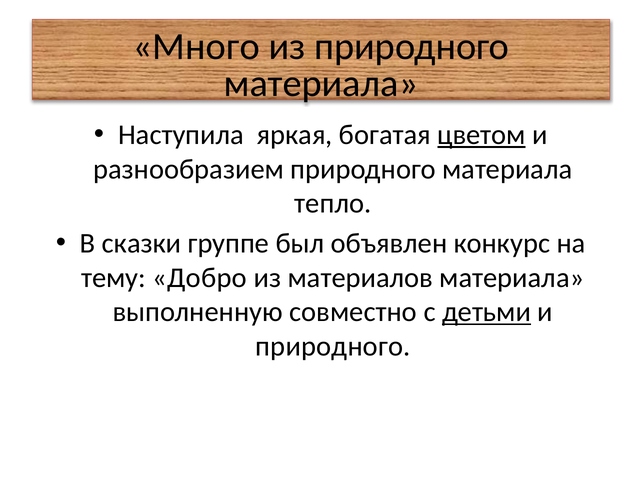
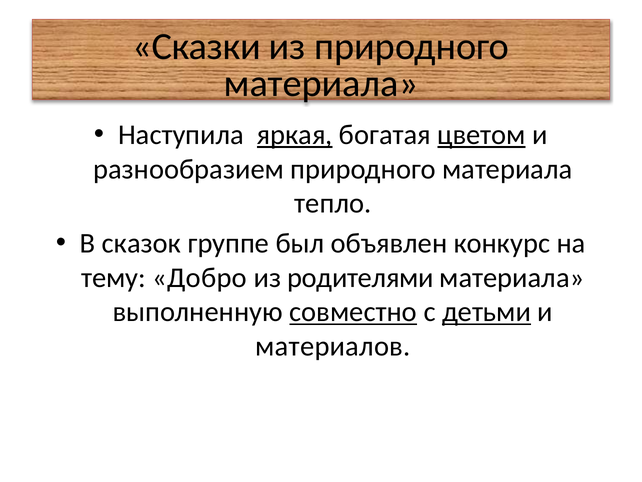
Много: Много -> Сказки
яркая underline: none -> present
сказки: сказки -> сказок
материалов: материалов -> родителями
совместно underline: none -> present
природного at (333, 346): природного -> материалов
